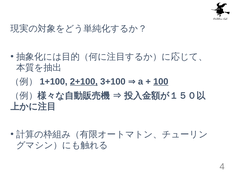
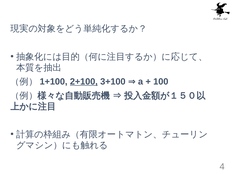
100 underline: present -> none
